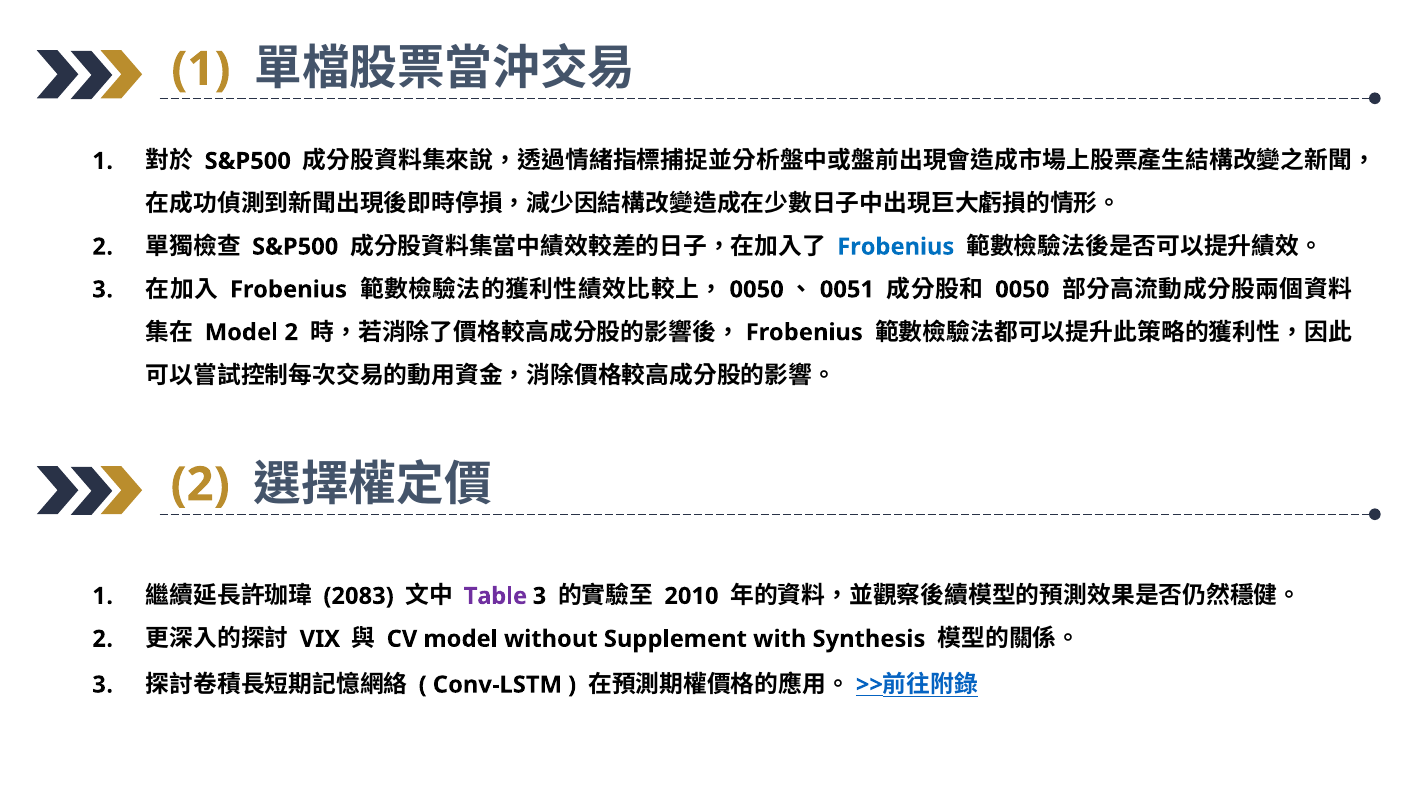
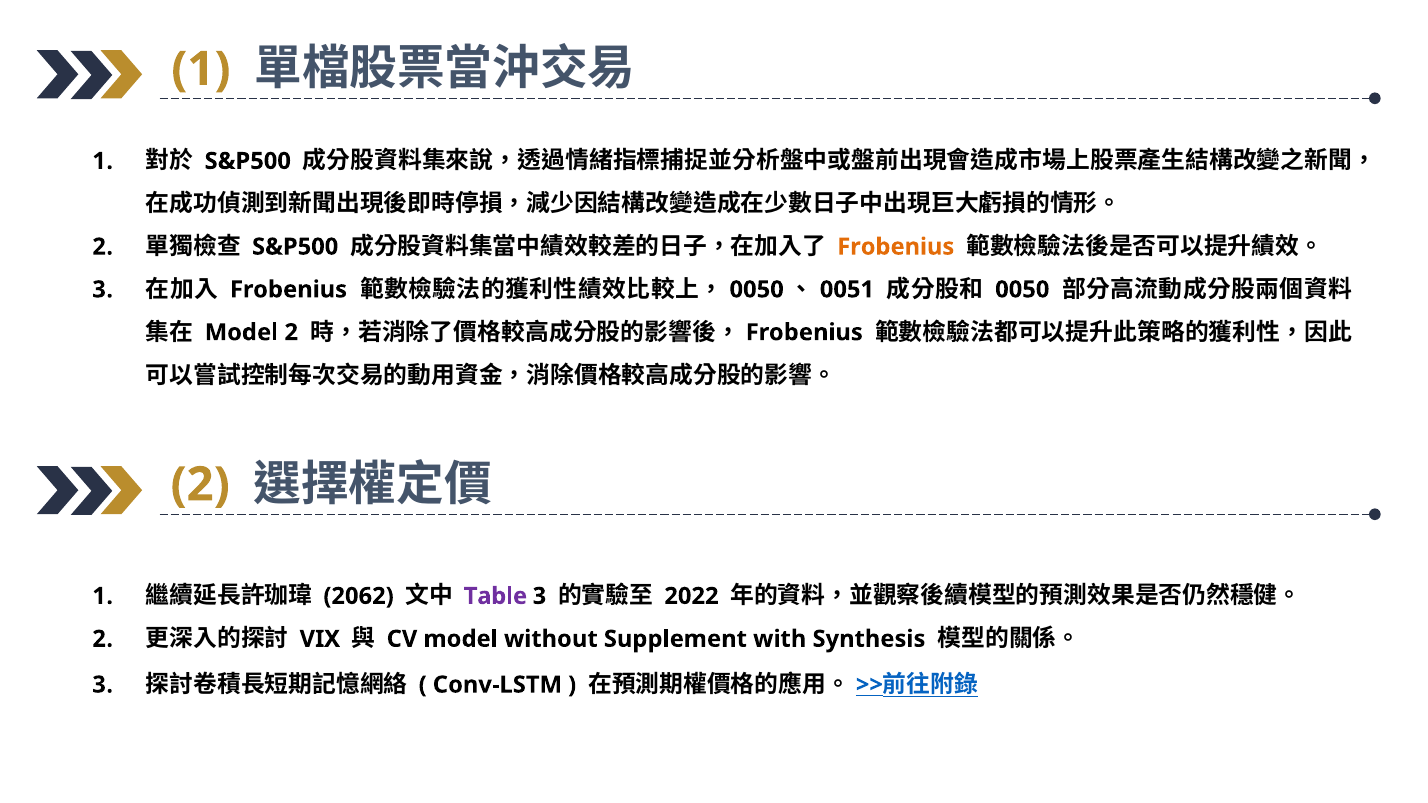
Frobenius at (896, 247) colour: blue -> orange
2083: 2083 -> 2062
2010: 2010 -> 2022
